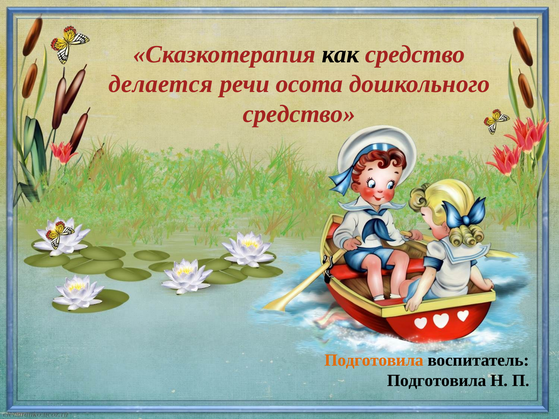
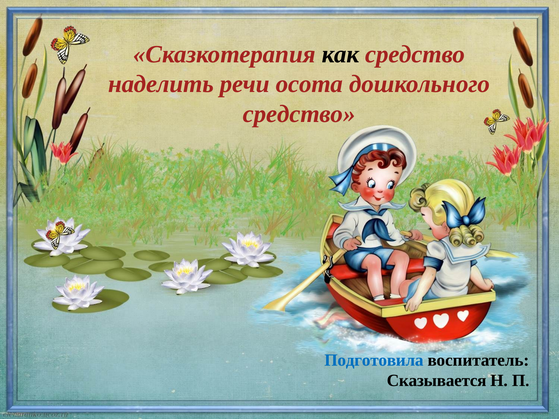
делается: делается -> наделить
Подготовила at (374, 360) colour: orange -> blue
Подготовила at (437, 381): Подготовила -> Сказывается
